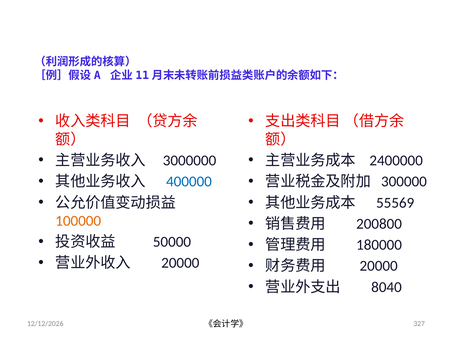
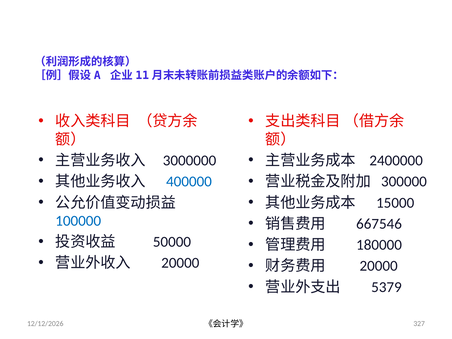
55569: 55569 -> 15000
100000 colour: orange -> blue
200800: 200800 -> 667546
8040: 8040 -> 5379
